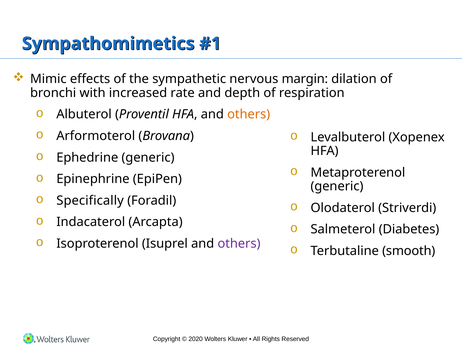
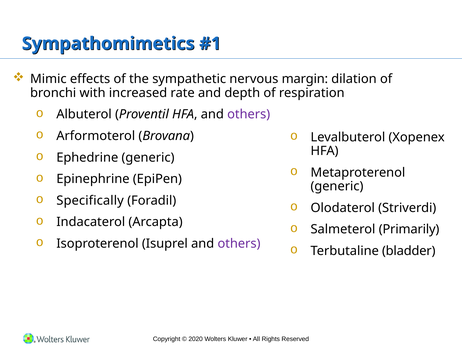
others at (249, 115) colour: orange -> purple
Diabetes: Diabetes -> Primarily
smooth: smooth -> bladder
